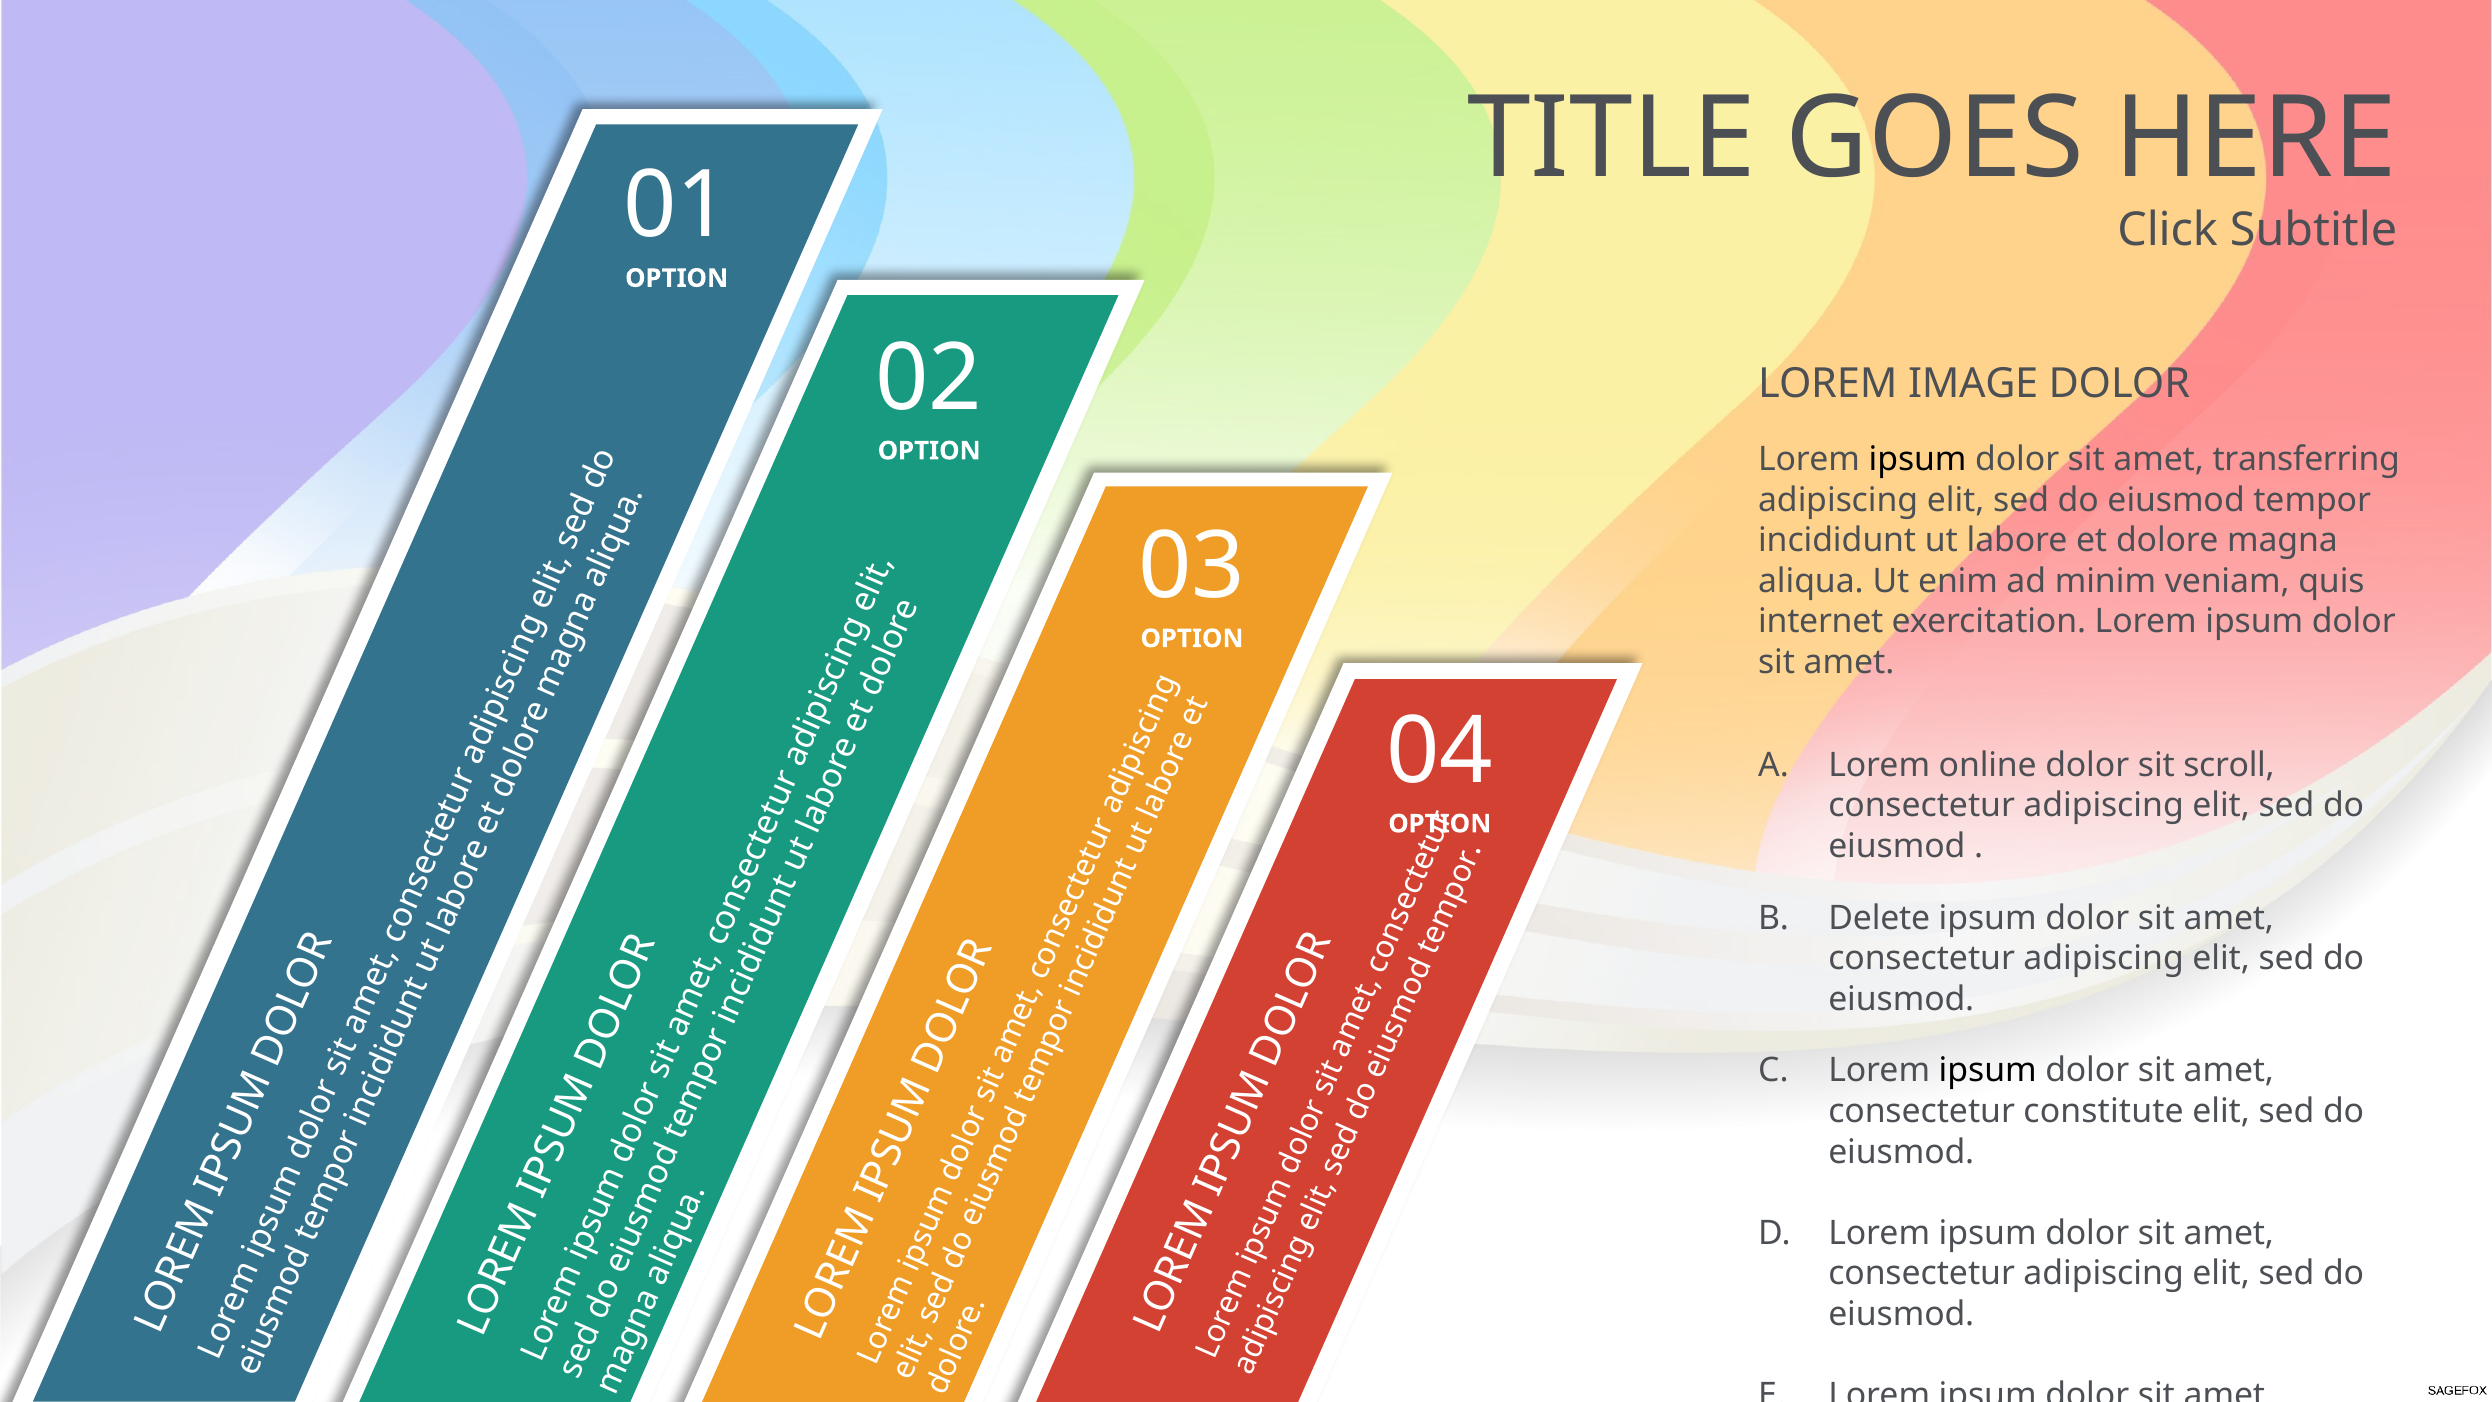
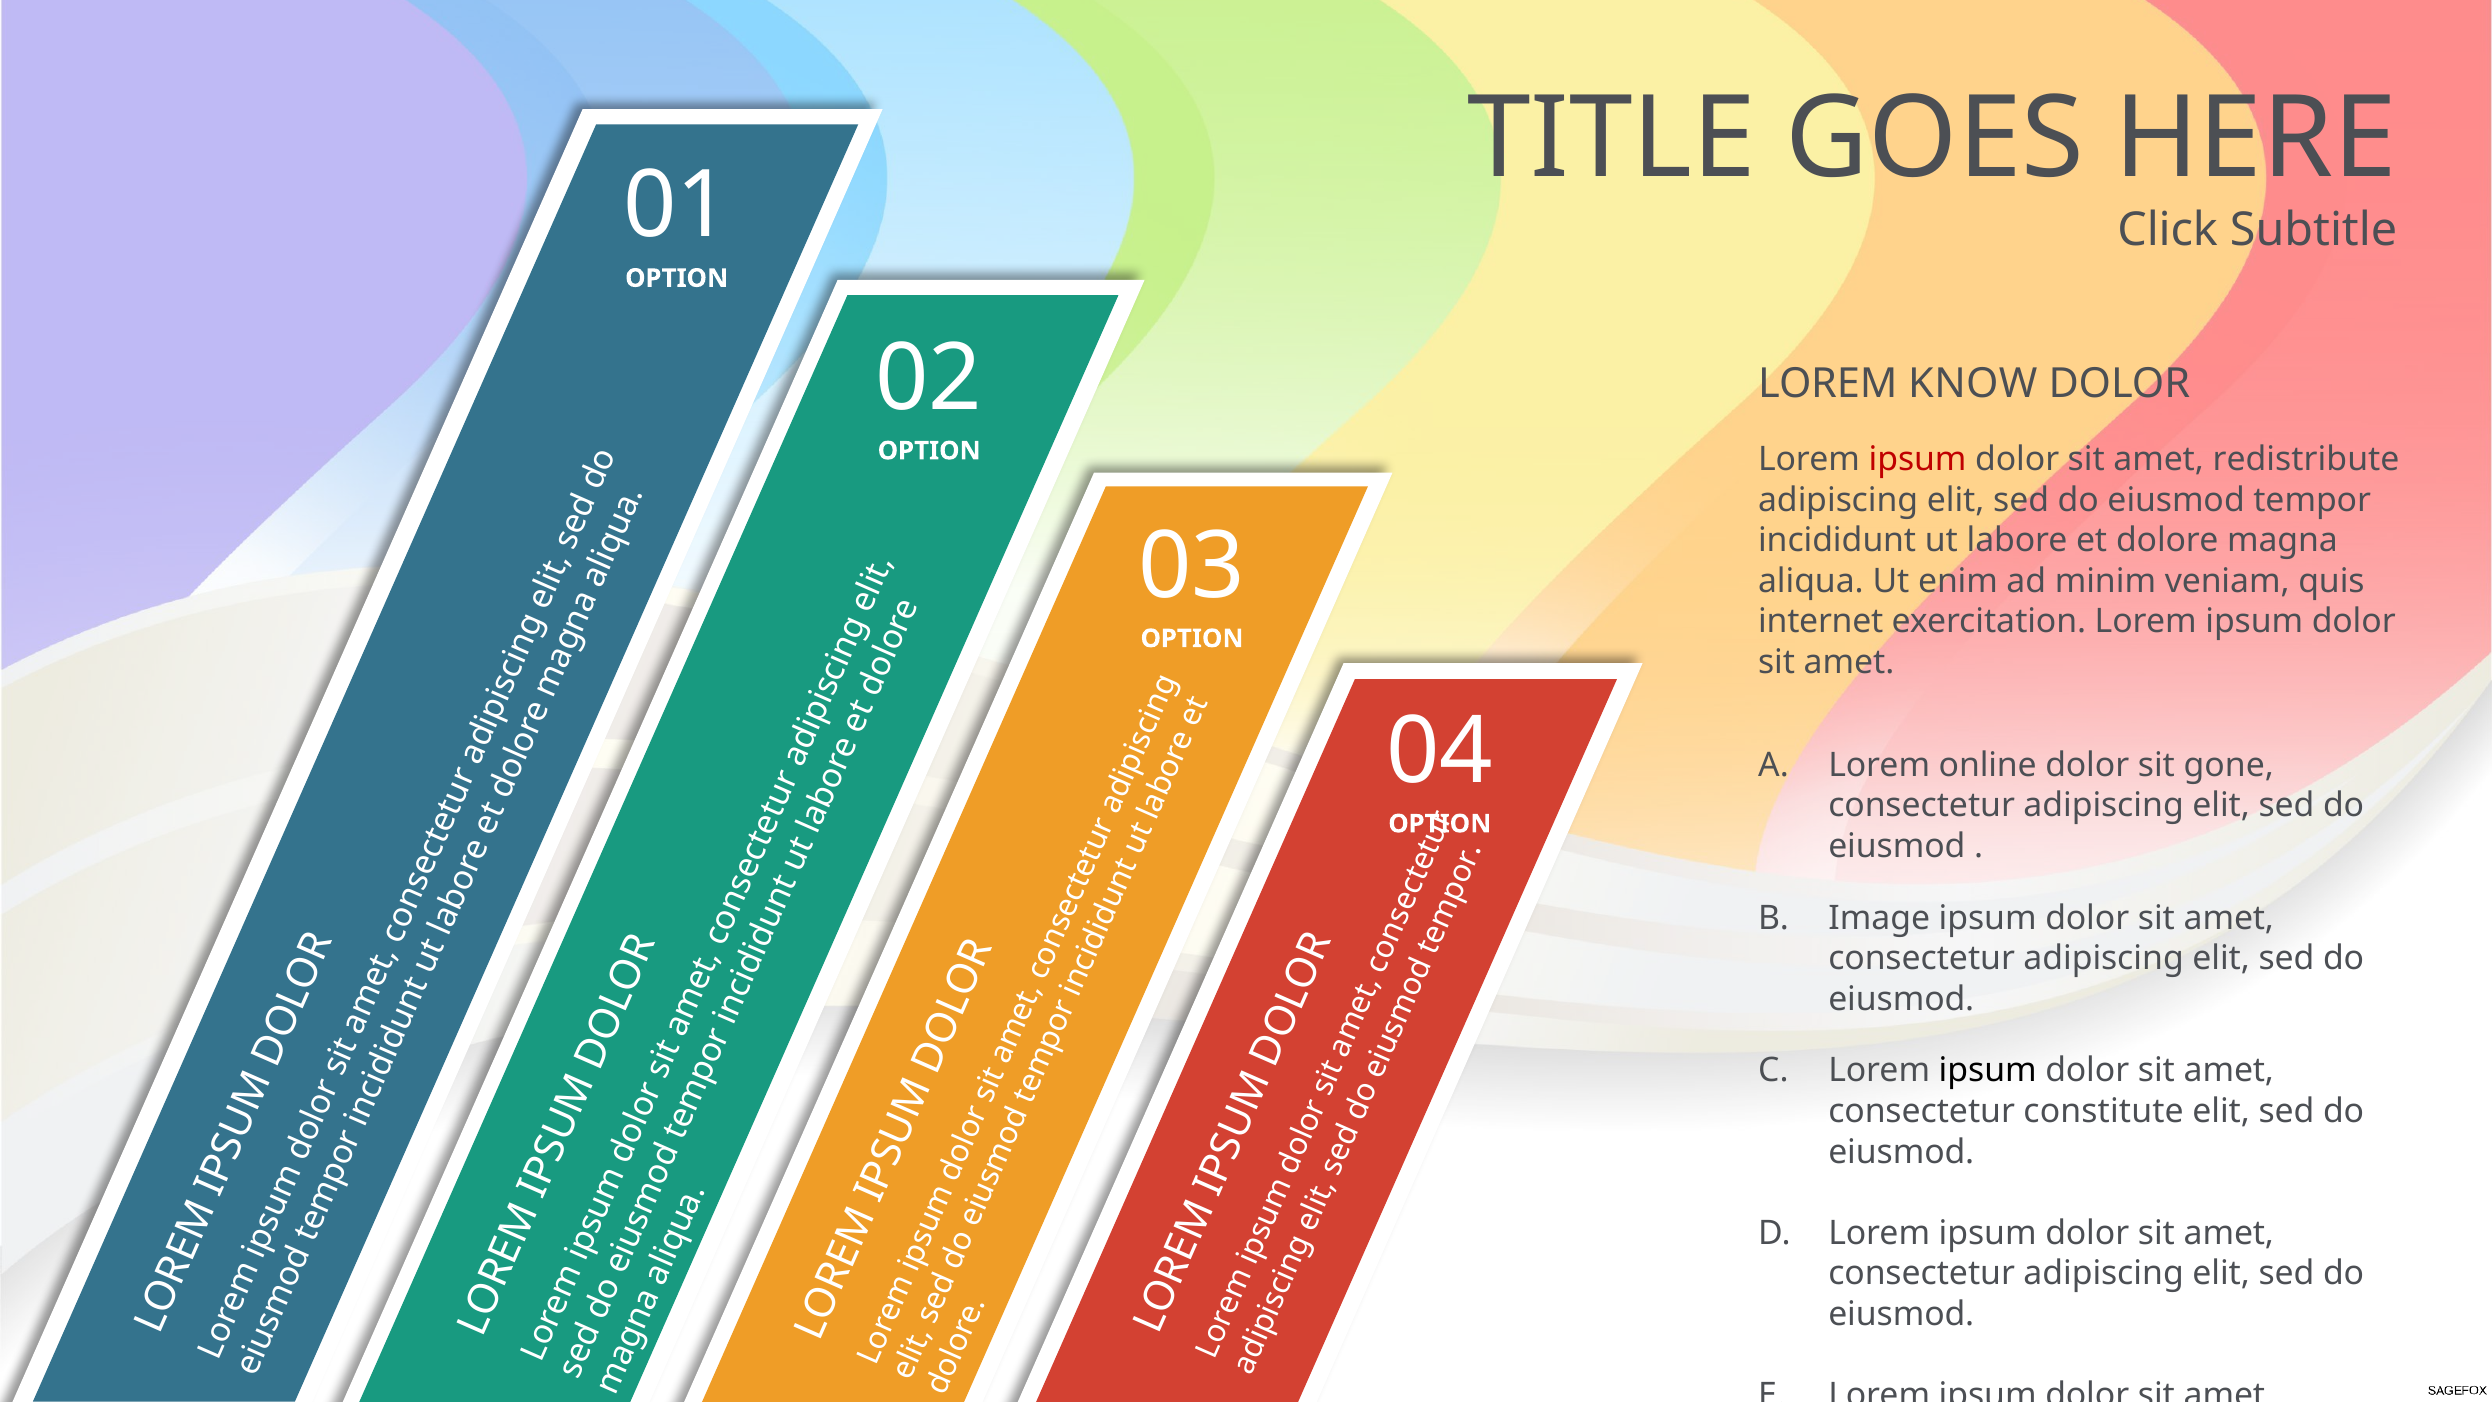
IMAGE: IMAGE -> KNOW
ipsum at (1918, 459) colour: black -> red
transferring: transferring -> redistribute
scroll: scroll -> gone
Delete: Delete -> Image
